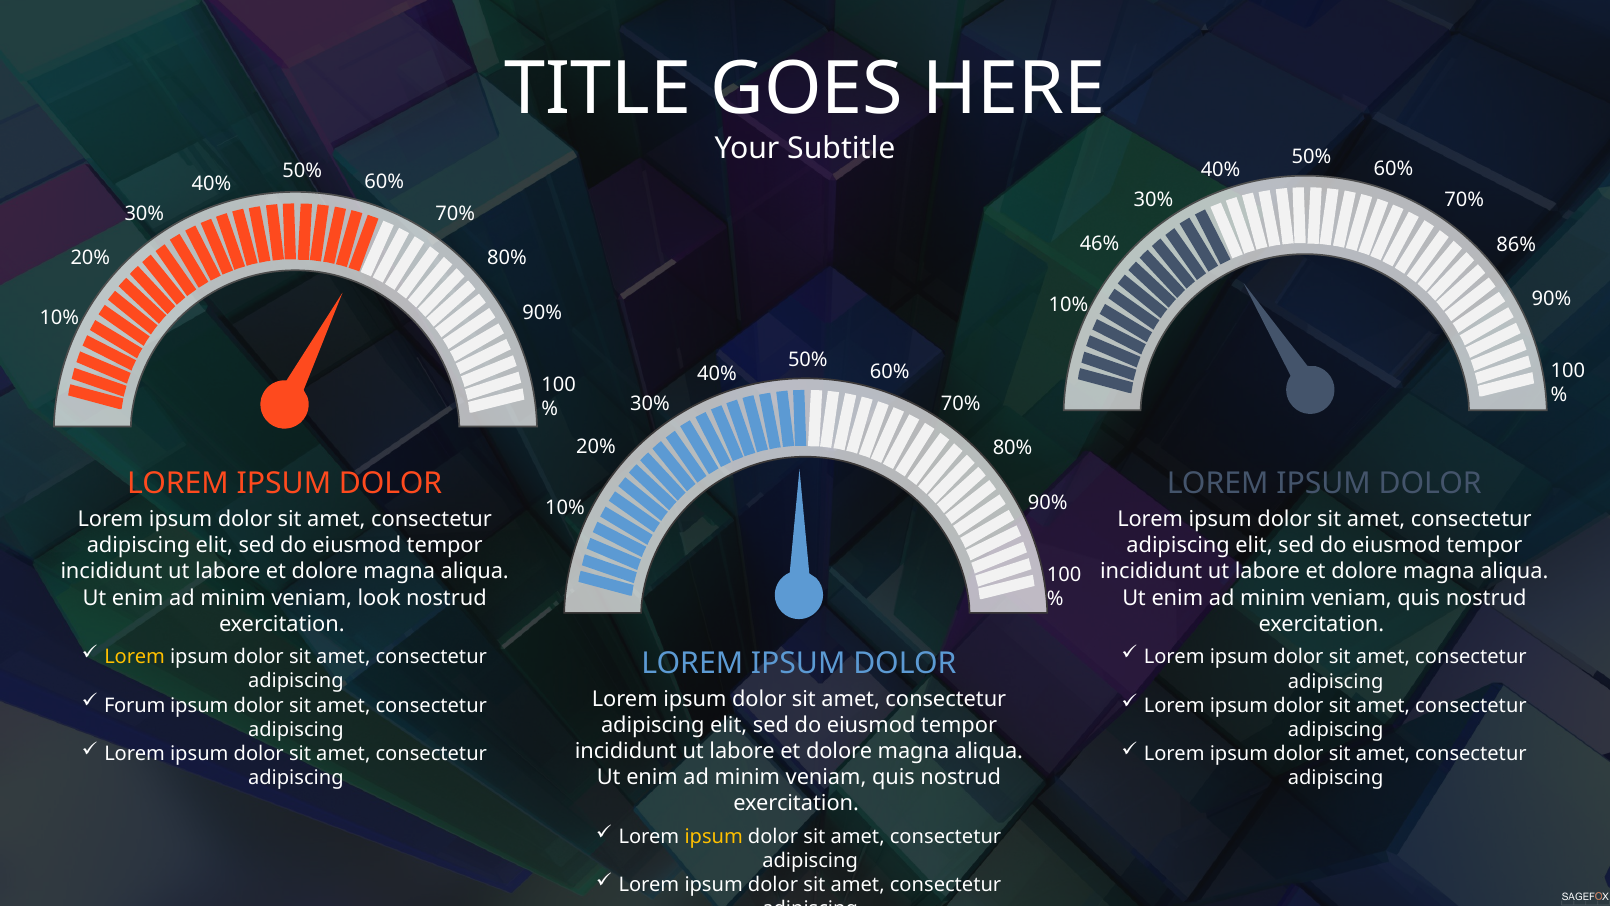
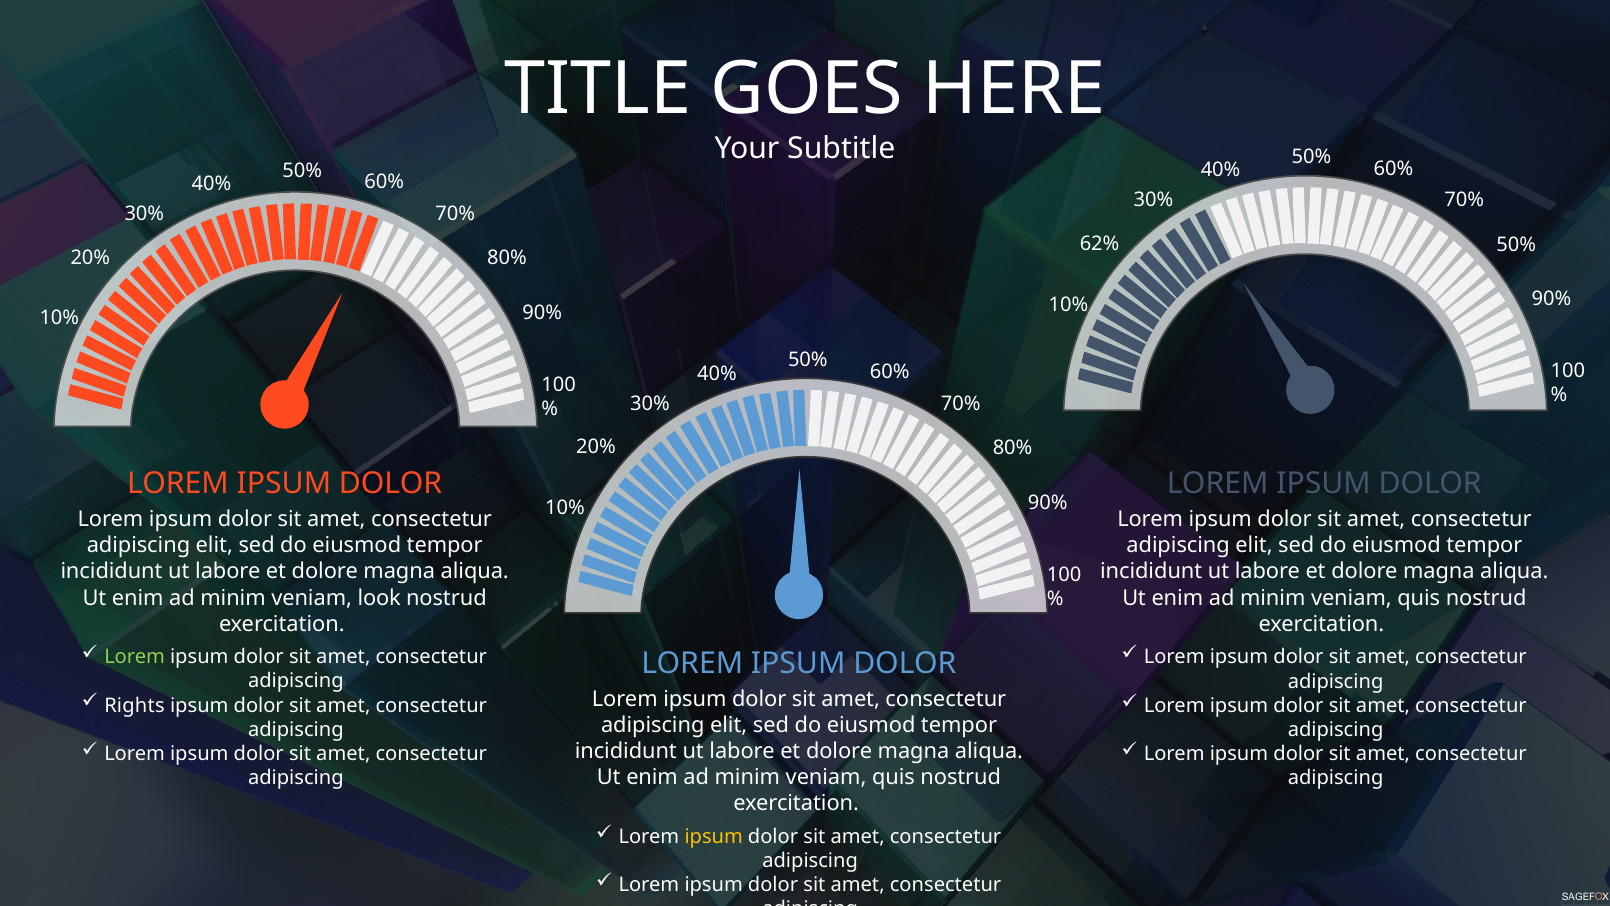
46%: 46% -> 62%
86% at (1516, 244): 86% -> 50%
Lorem at (135, 657) colour: yellow -> light green
Forum: Forum -> Rights
